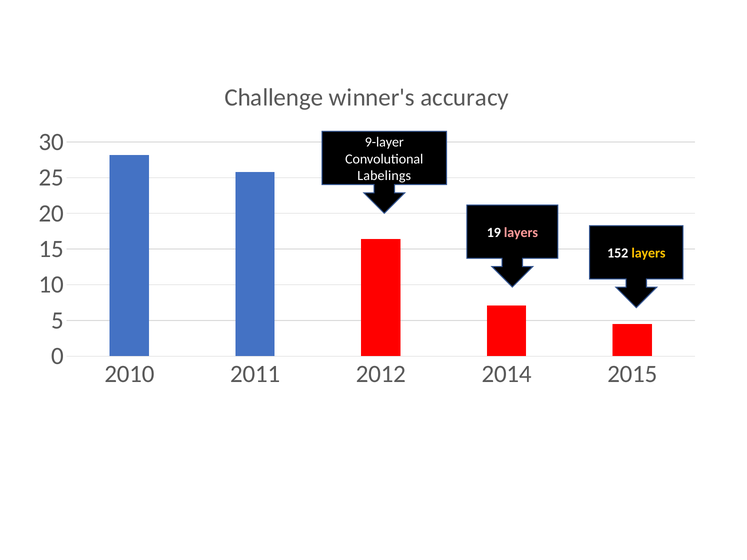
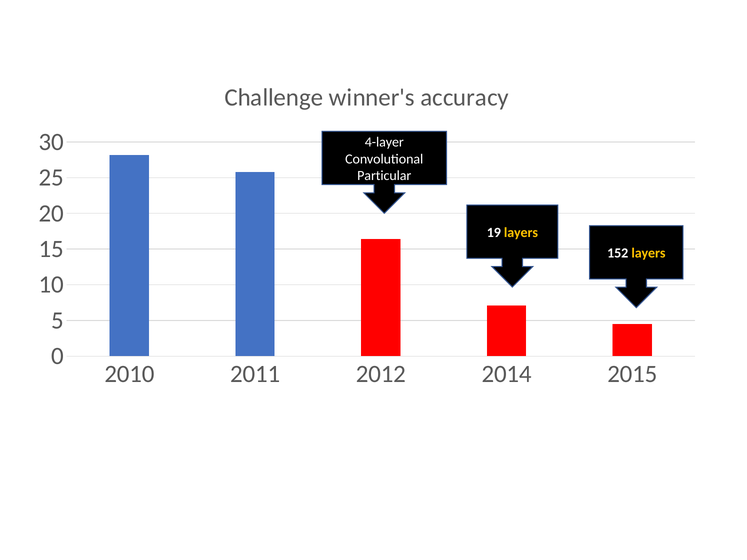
9-layer: 9-layer -> 4-layer
Labelings: Labelings -> Particular
layers at (521, 233) colour: pink -> yellow
